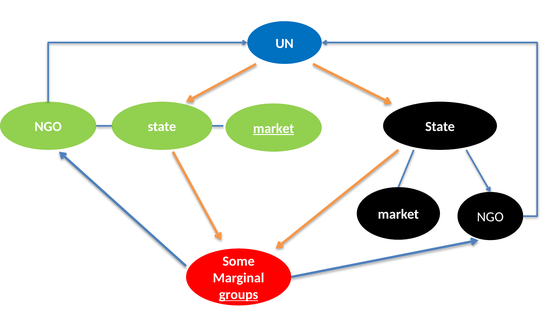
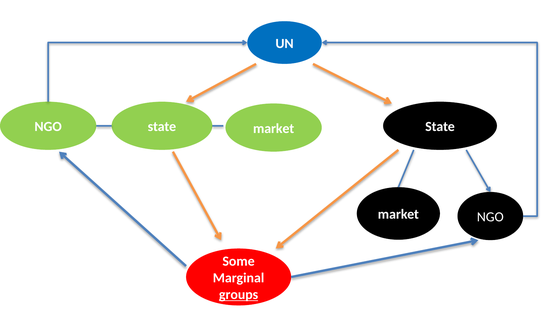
market at (274, 128) underline: present -> none
